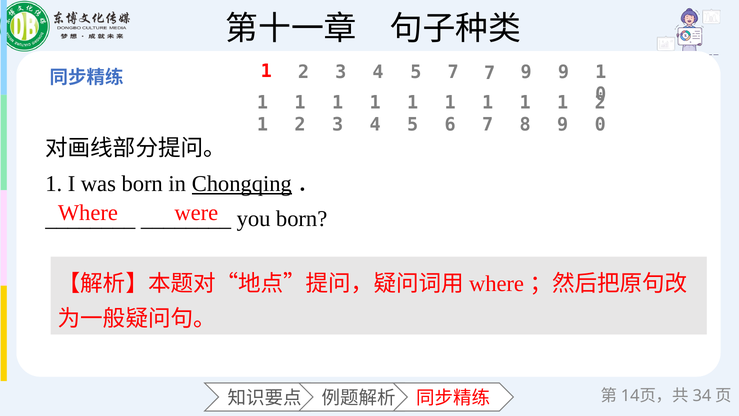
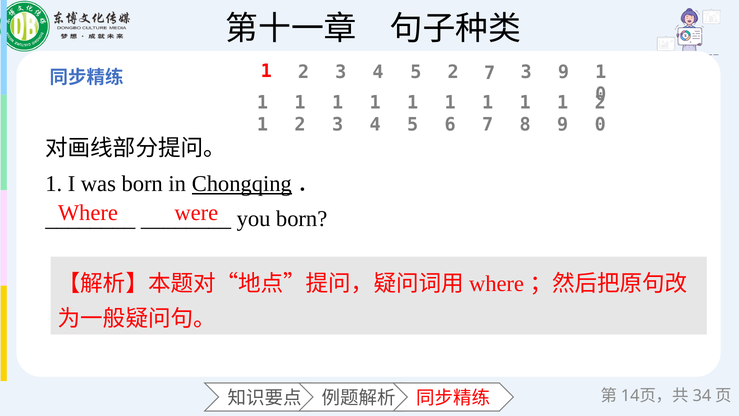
5 7: 7 -> 2
7 9: 9 -> 3
